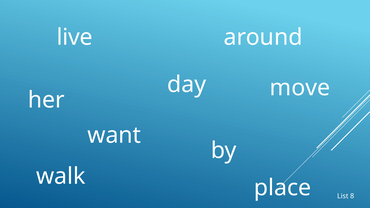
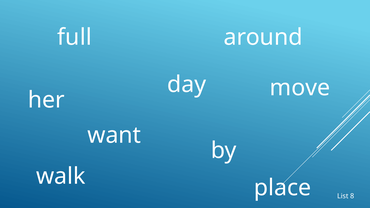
live: live -> full
